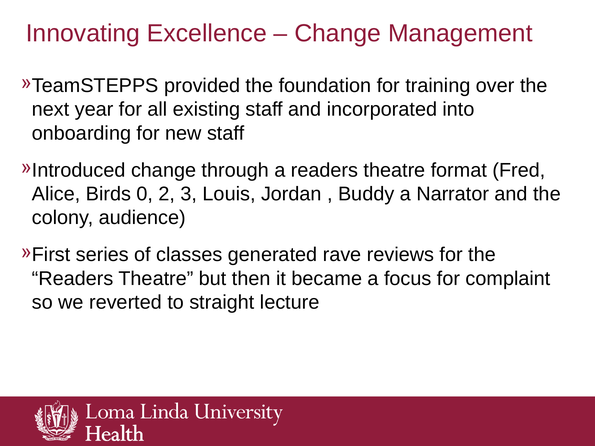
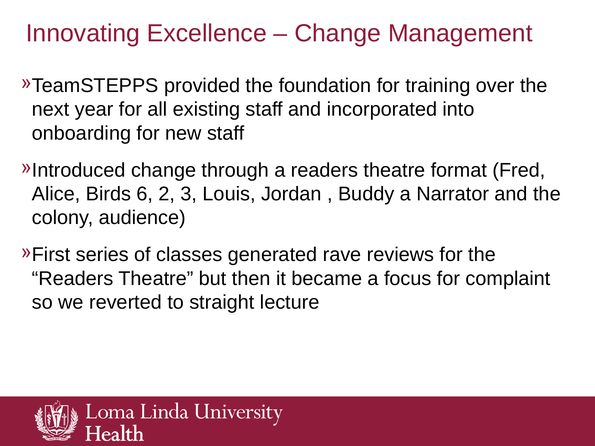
0: 0 -> 6
